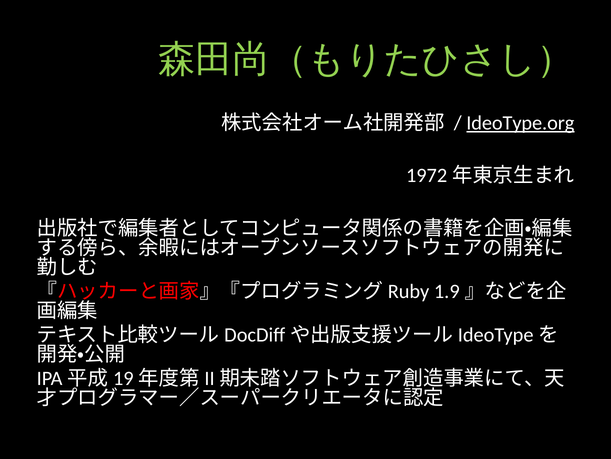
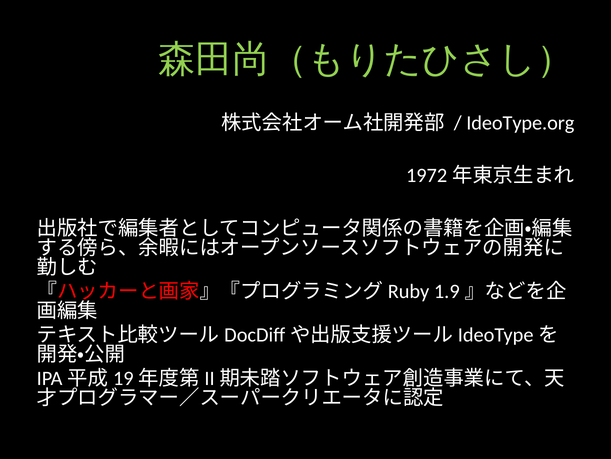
IdeoType.org underline: present -> none
